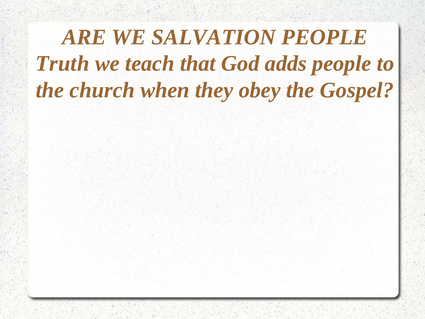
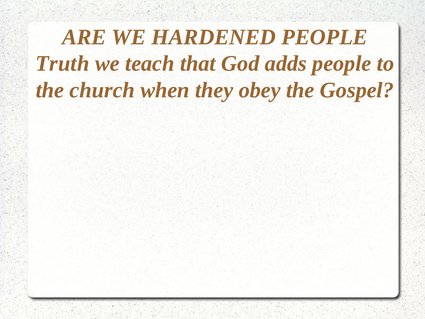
SALVATION: SALVATION -> HARDENED
